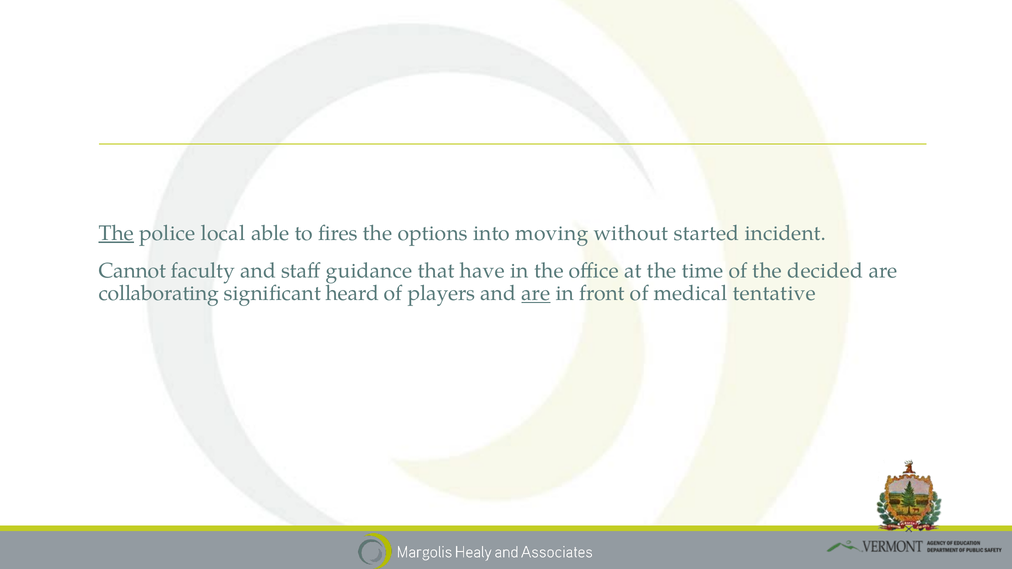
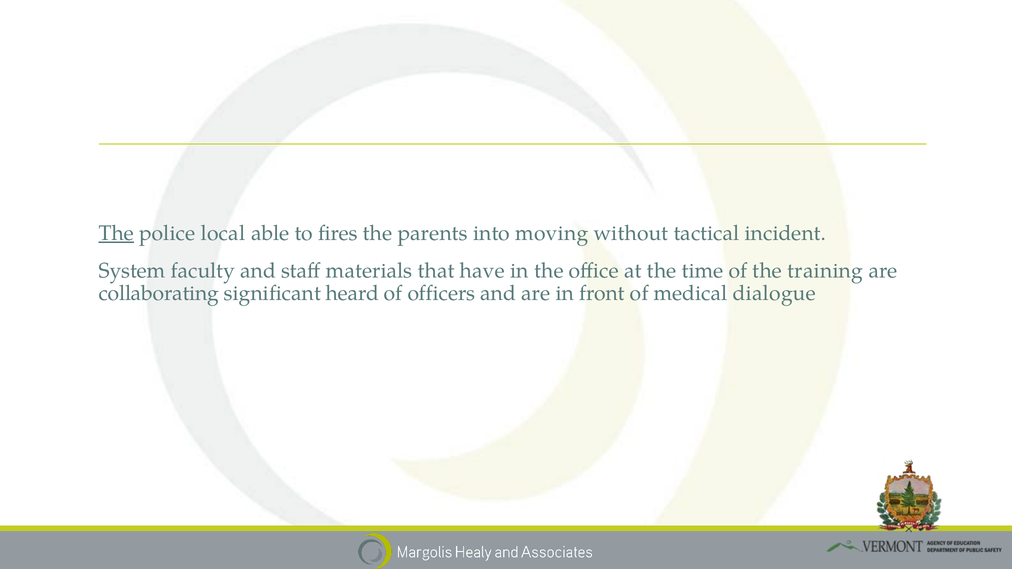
options: options -> parents
started: started -> tactical
Cannot: Cannot -> System
guidance: guidance -> materials
decided: decided -> training
players: players -> officers
are at (536, 294) underline: present -> none
tentative: tentative -> dialogue
